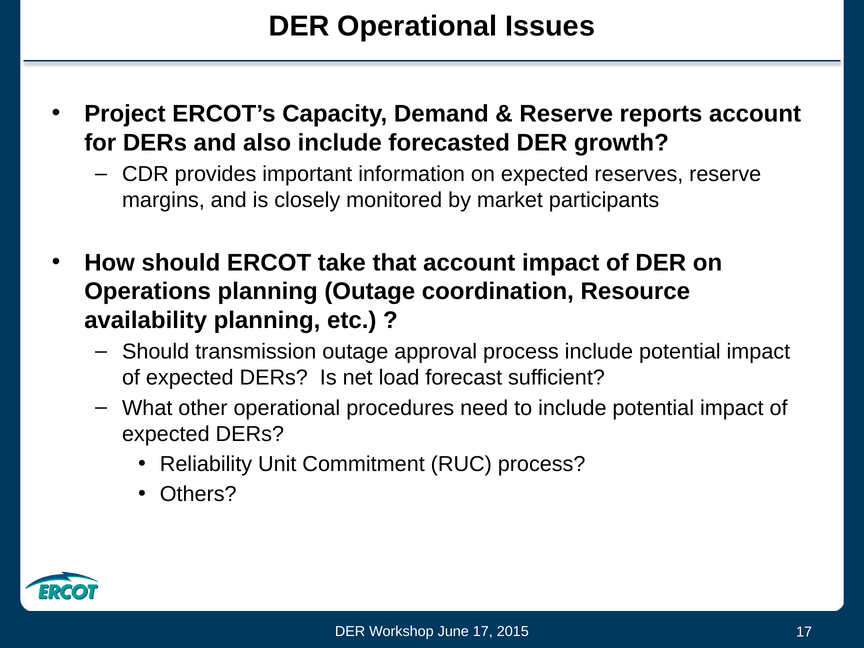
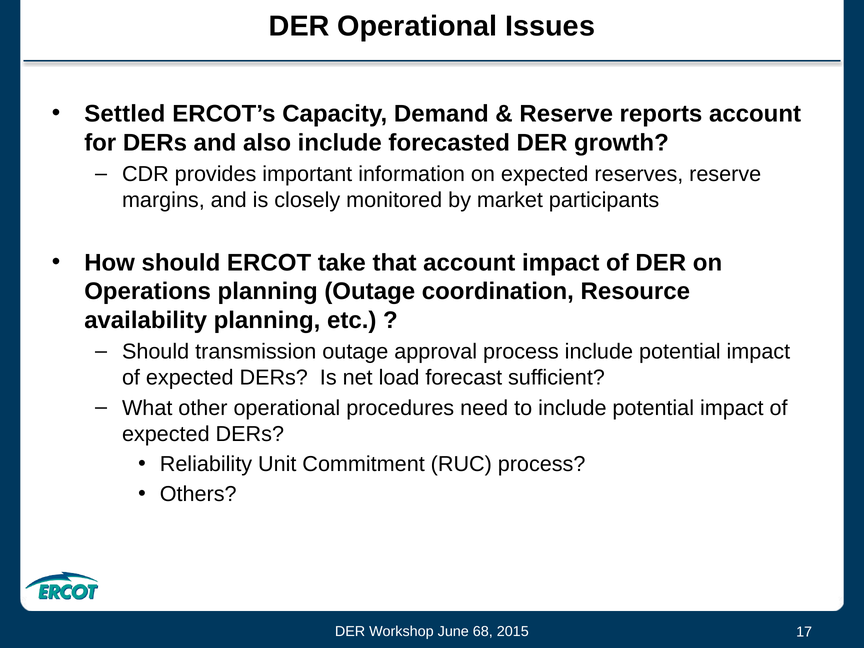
Project: Project -> Settled
June 17: 17 -> 68
